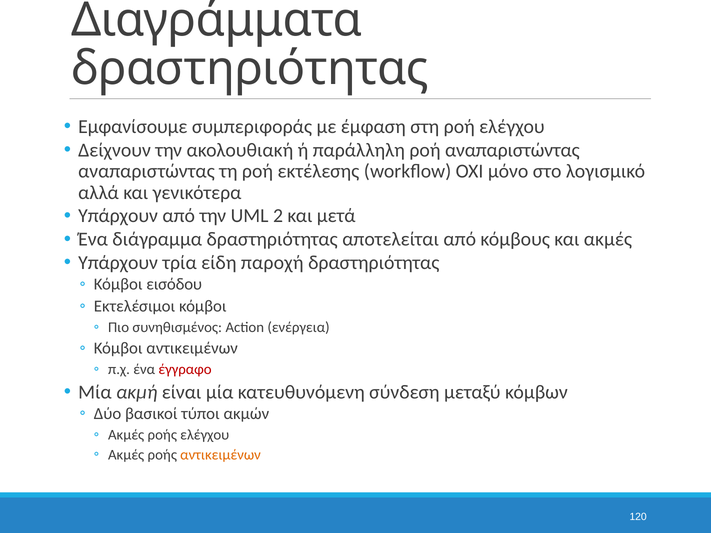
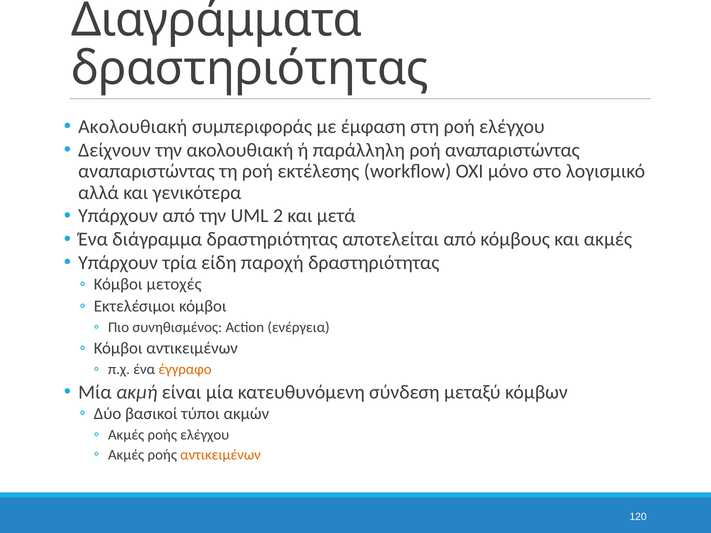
Εμφανίσουμε at (133, 127): Εμφανίσουμε -> Ακολουθιακή
εισόδου: εισόδου -> μετοχές
έγγραφο colour: red -> orange
